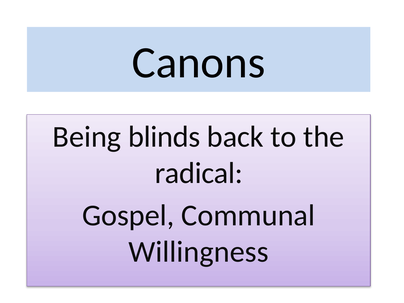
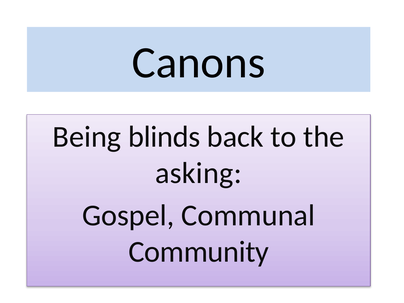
radical: radical -> asking
Willingness: Willingness -> Community
